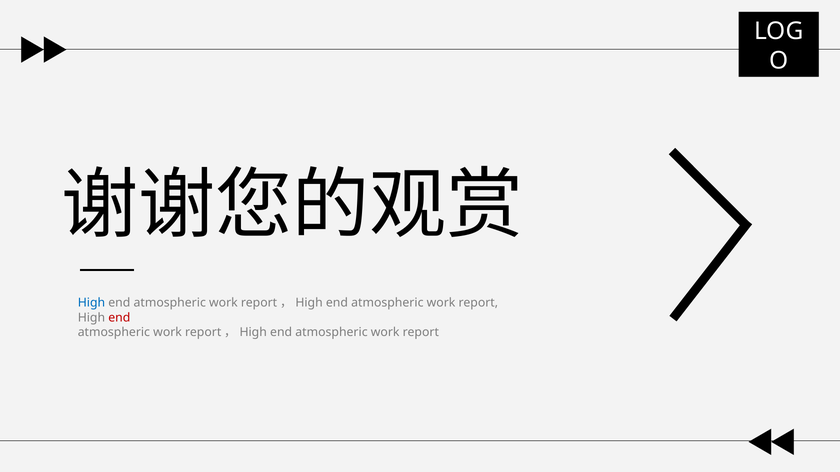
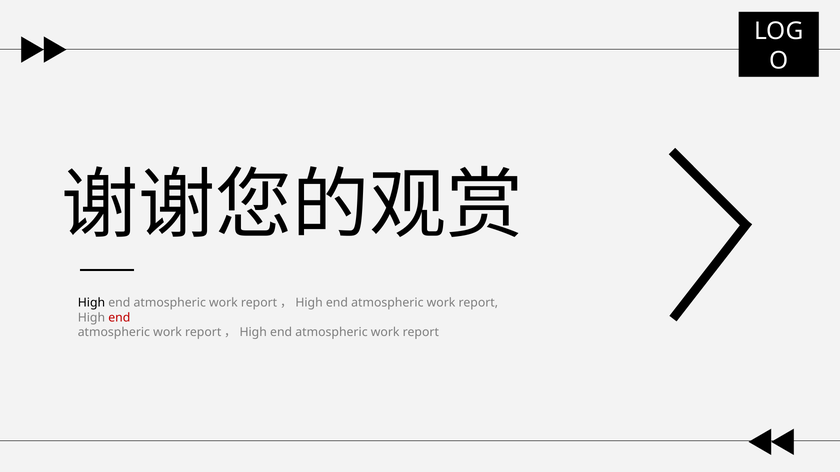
High at (91, 303) colour: blue -> black
